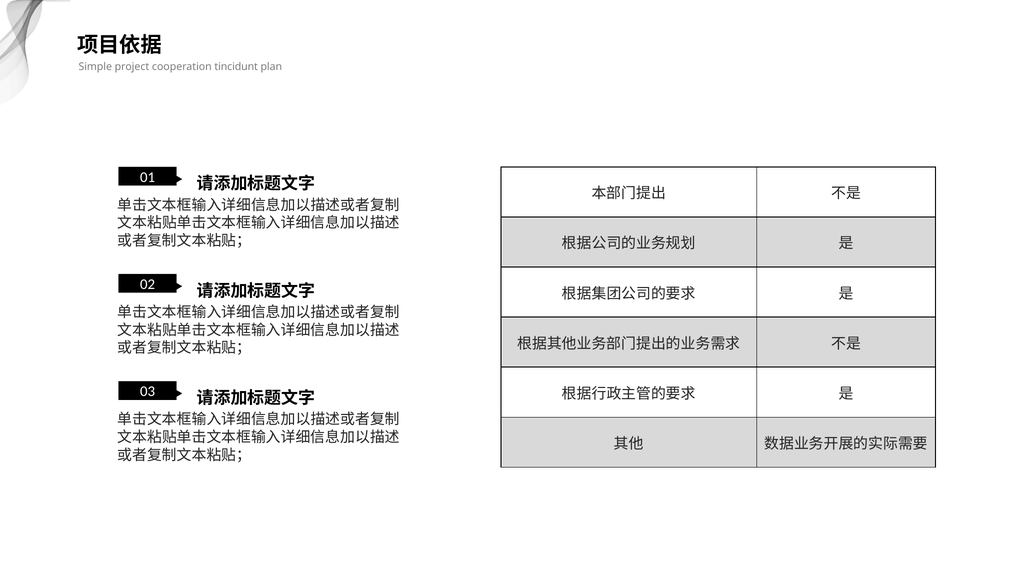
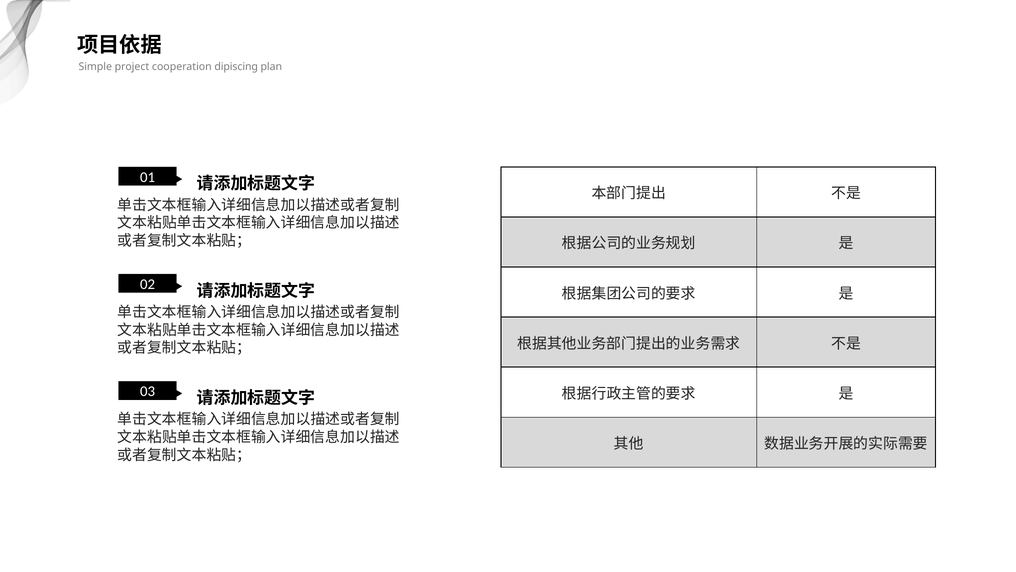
tincidunt: tincidunt -> dipiscing
